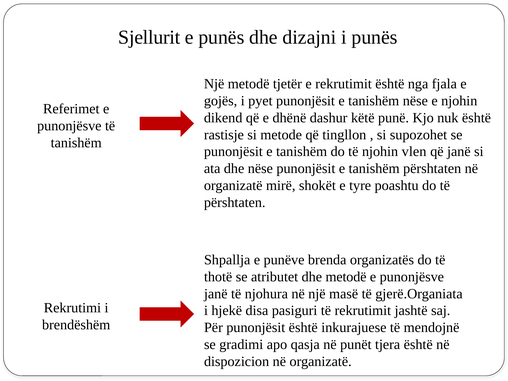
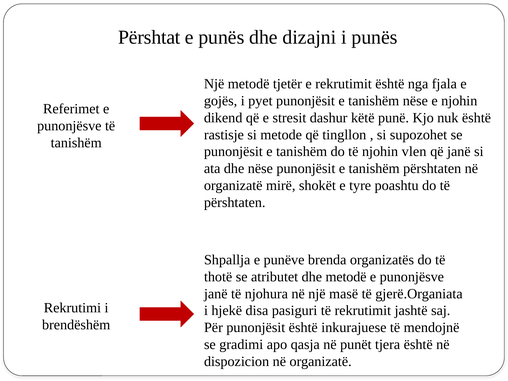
Sjellurit: Sjellurit -> Përshtat
dhënë: dhënë -> stresit
